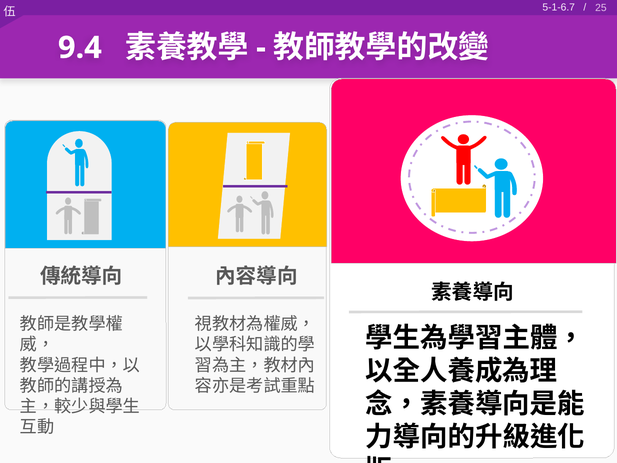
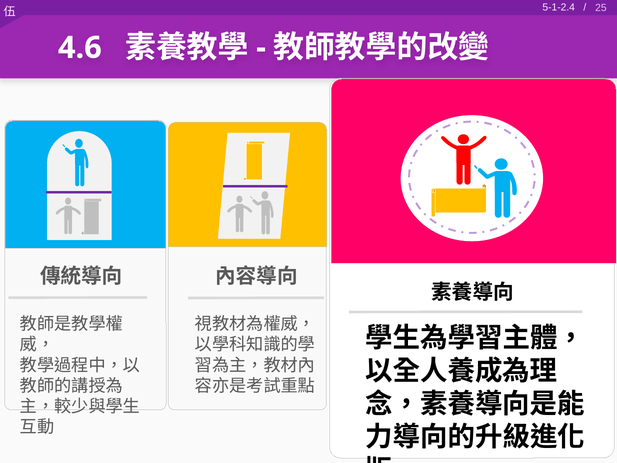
5-1-6.7: 5-1-6.7 -> 5-1-2.4
9.4: 9.4 -> 4.6
